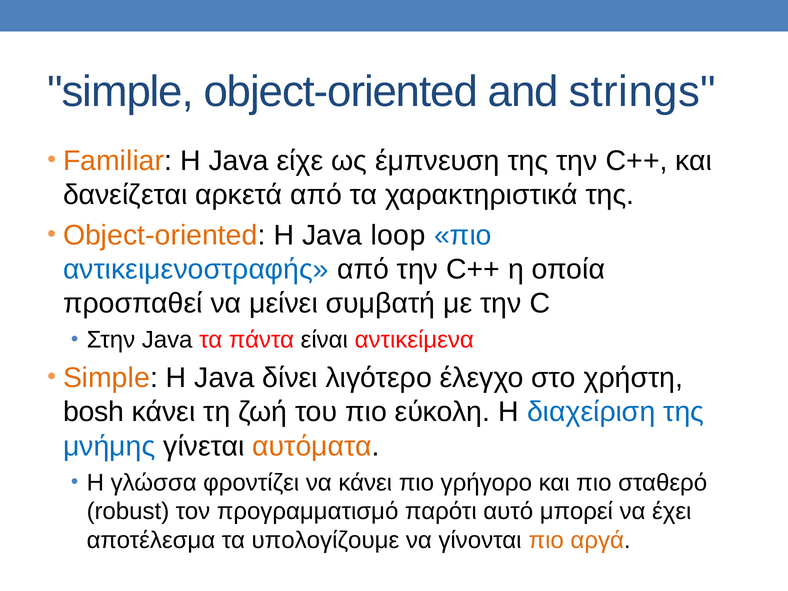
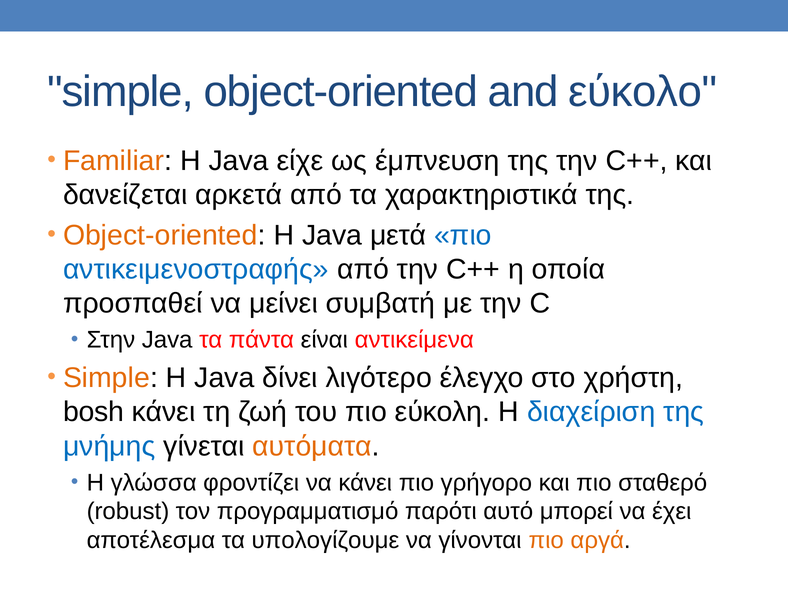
strings: strings -> εύκολο
loop: loop -> μετά
